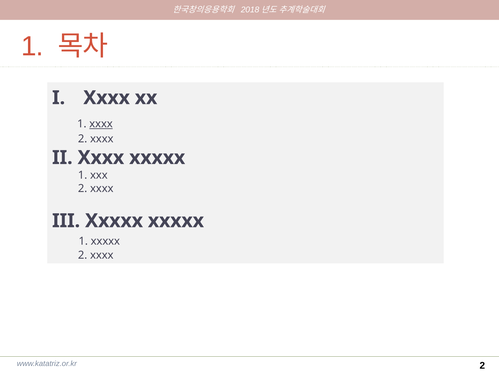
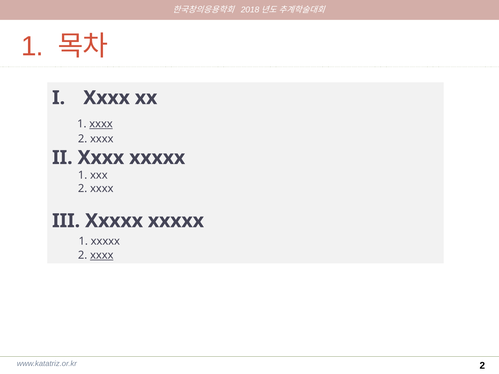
xxxx at (102, 255) underline: none -> present
